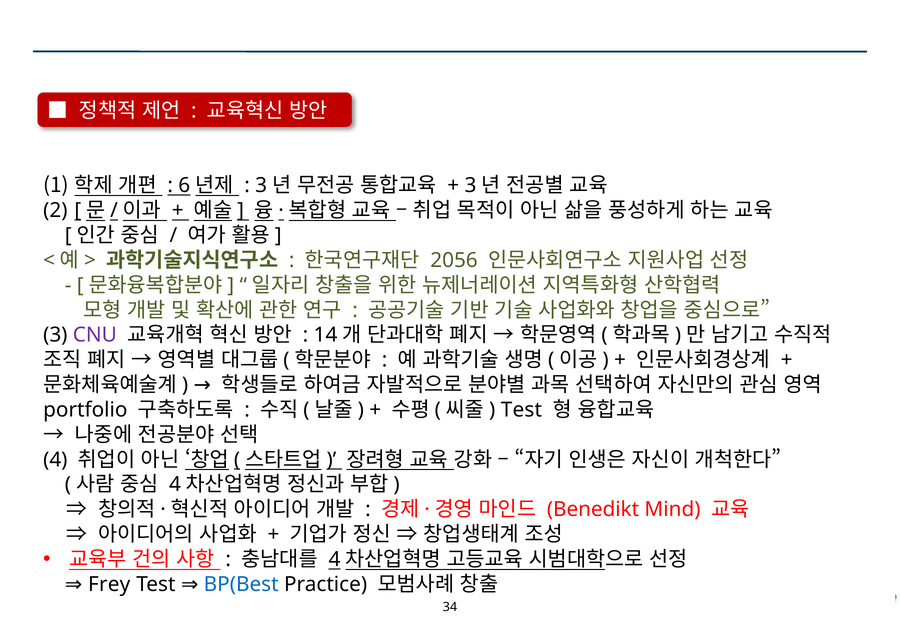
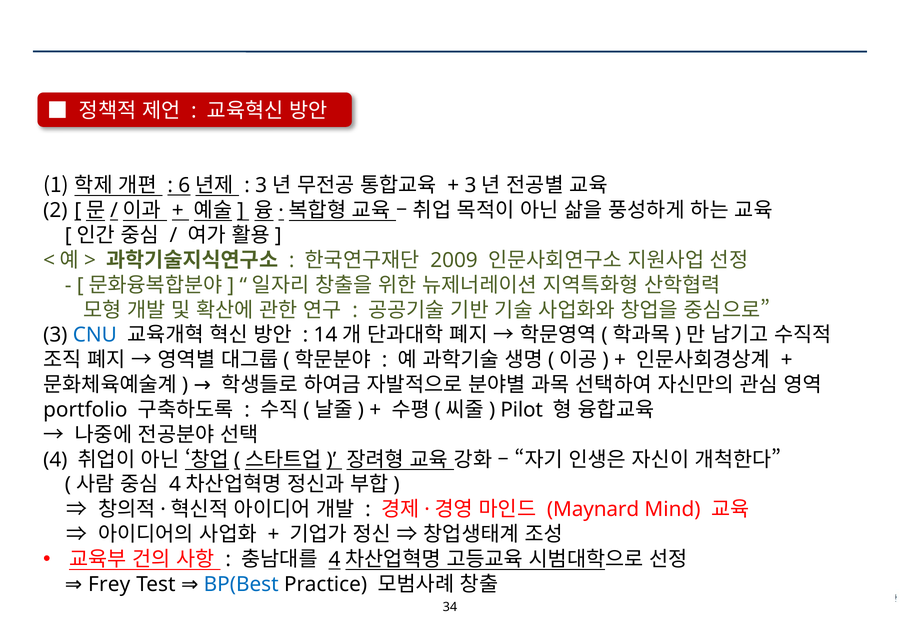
2056: 2056 -> 2009
CNU colour: purple -> blue
Test at (521, 410): Test -> Pilot
Benedikt: Benedikt -> Maynard
